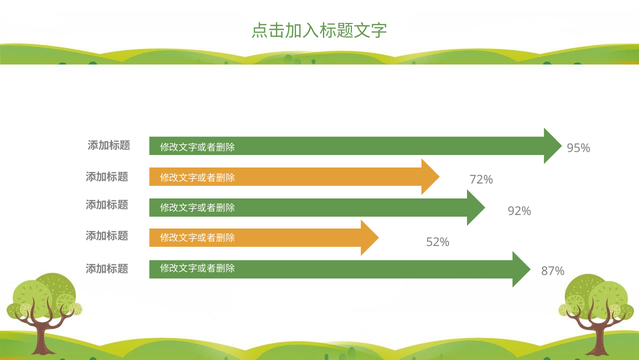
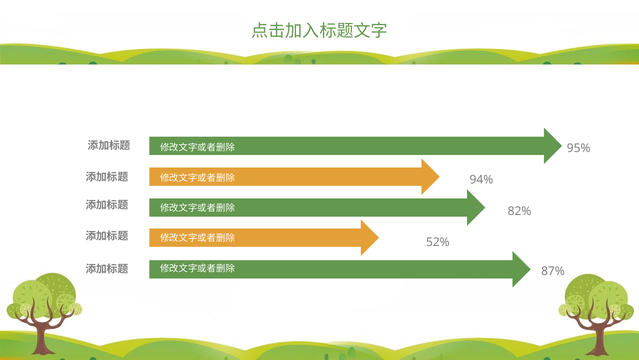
72%: 72% -> 94%
92%: 92% -> 82%
